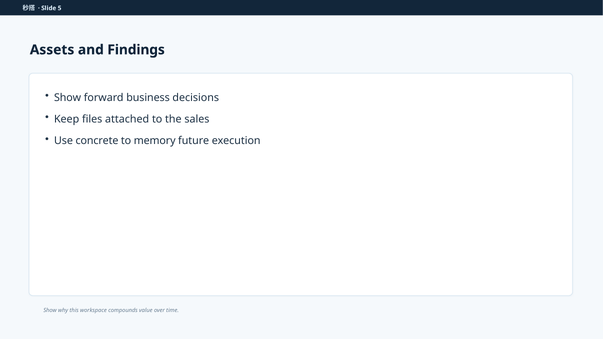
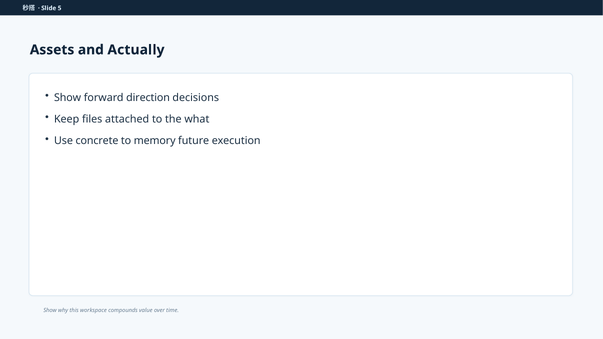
Findings: Findings -> Actually
business: business -> direction
sales: sales -> what
